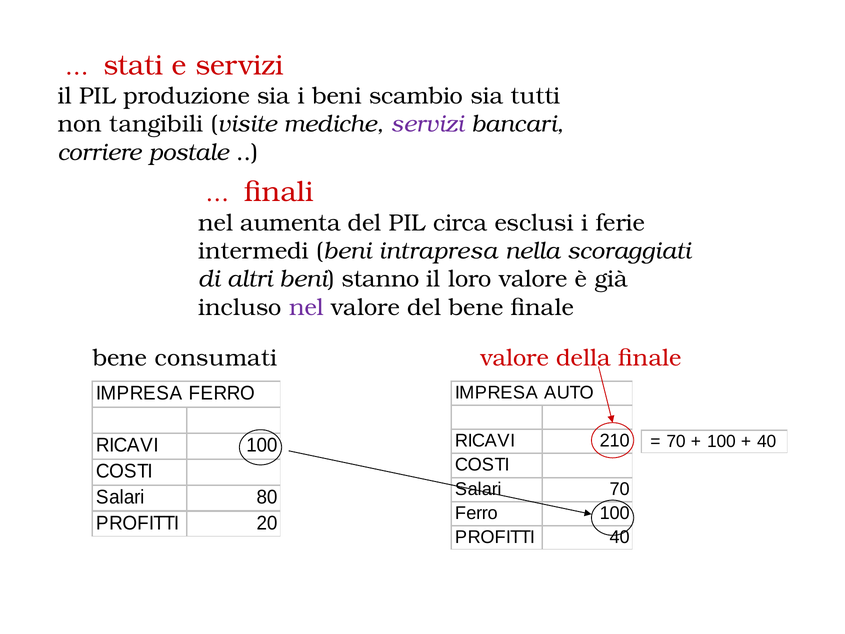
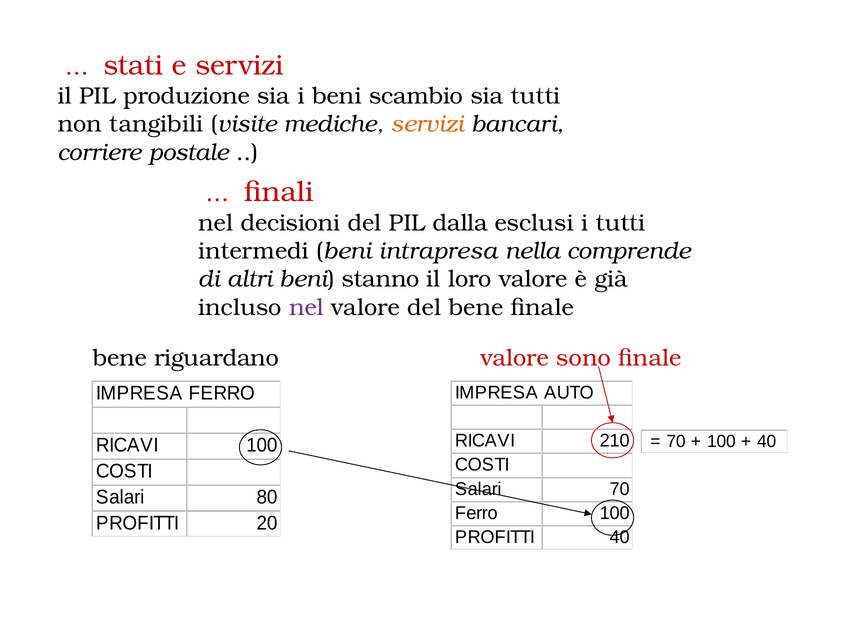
servizi at (428, 124) colour: purple -> orange
aumenta: aumenta -> decisioni
circa: circa -> dalla
i ferie: ferie -> tutti
scoraggiati: scoraggiati -> comprende
consumati: consumati -> riguardano
della: della -> sono
